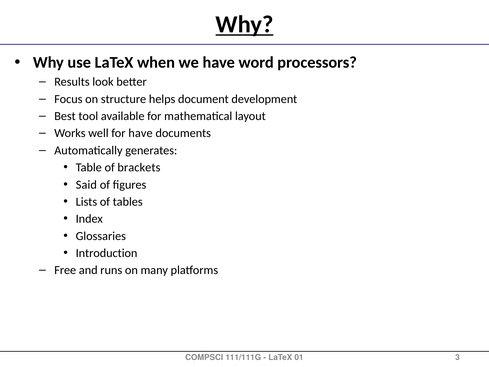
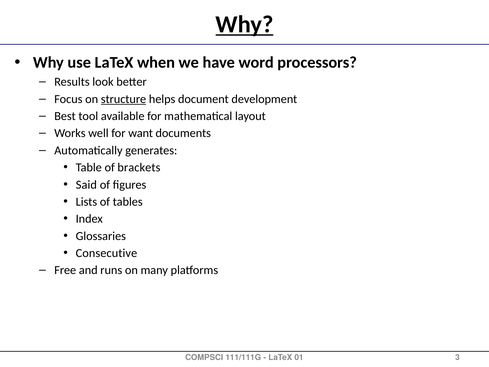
structure underline: none -> present
for have: have -> want
Introduction: Introduction -> Consecutive
